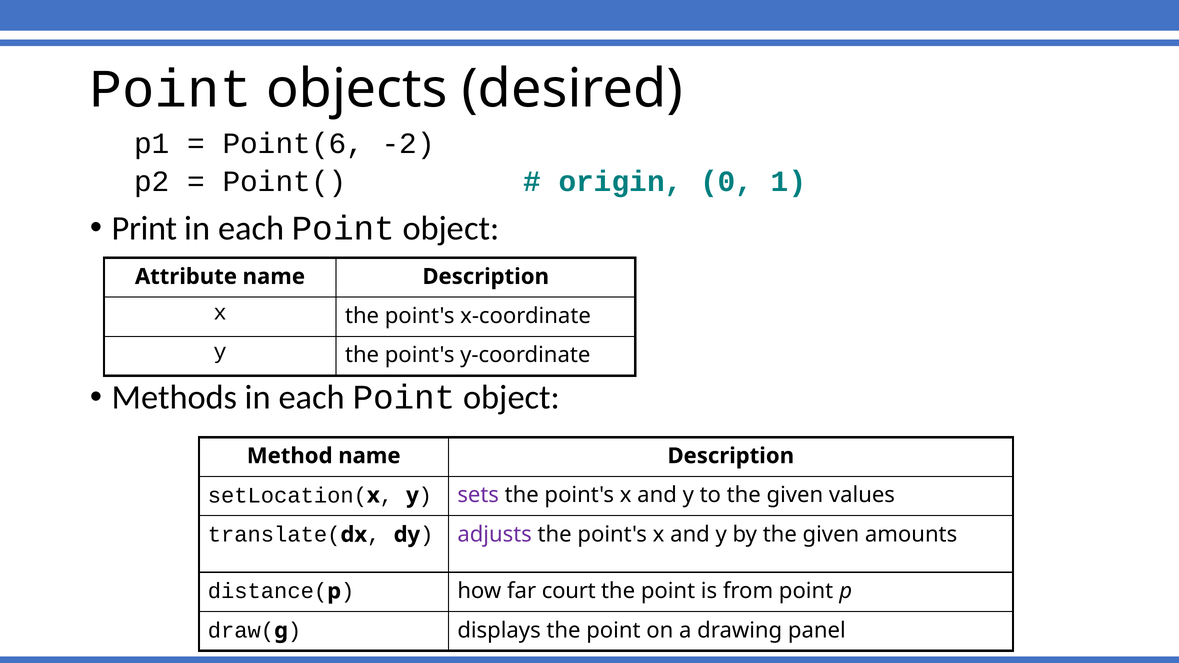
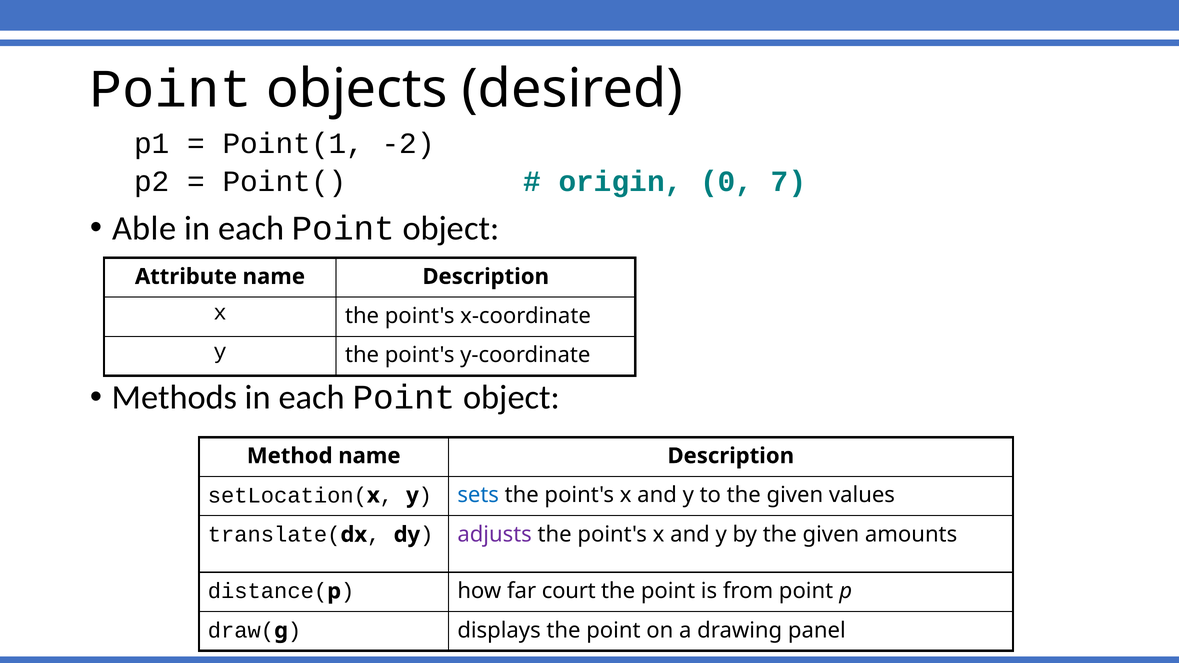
Point(6: Point(6 -> Point(1
1: 1 -> 7
Print: Print -> Able
sets colour: purple -> blue
